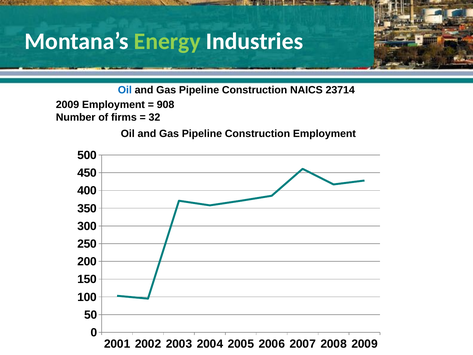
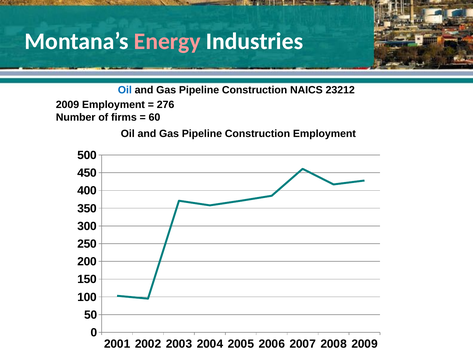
Energy colour: light green -> pink
23714: 23714 -> 23212
908: 908 -> 276
32: 32 -> 60
